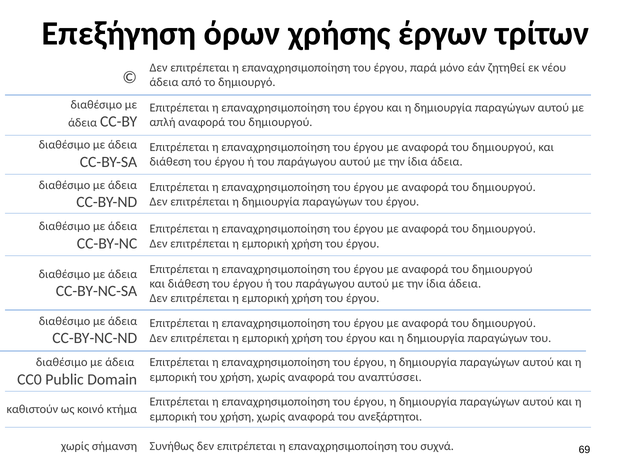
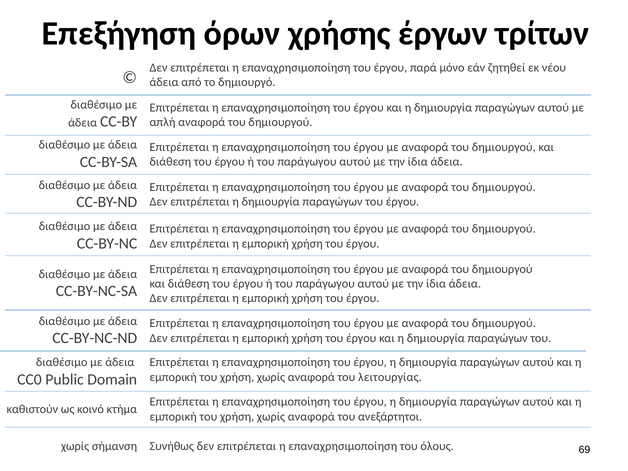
αναπτύσσει: αναπτύσσει -> λειτουργίας
συχνά: συχνά -> όλους
